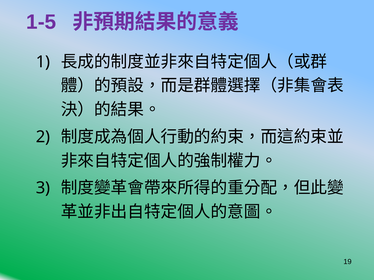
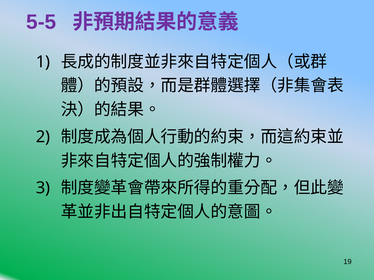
1-5: 1-5 -> 5-5
